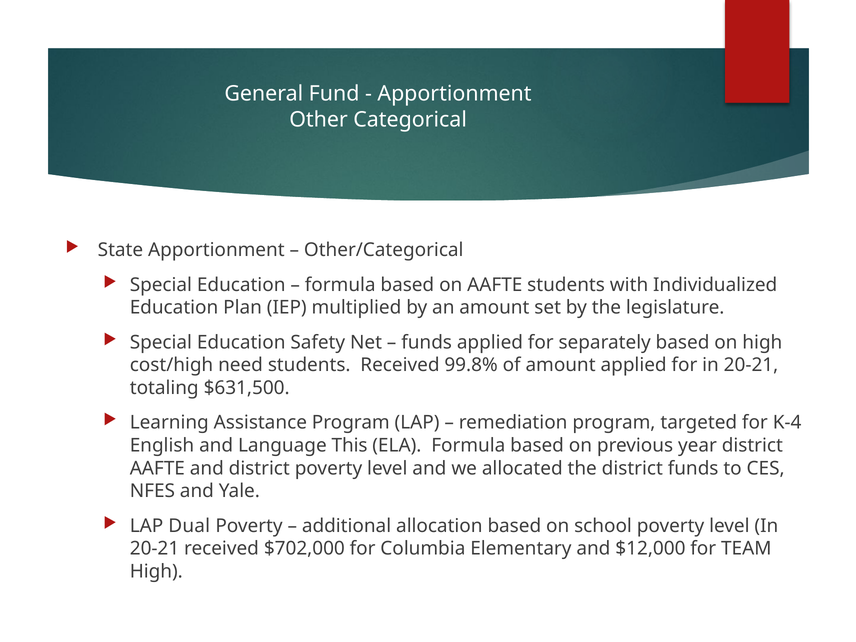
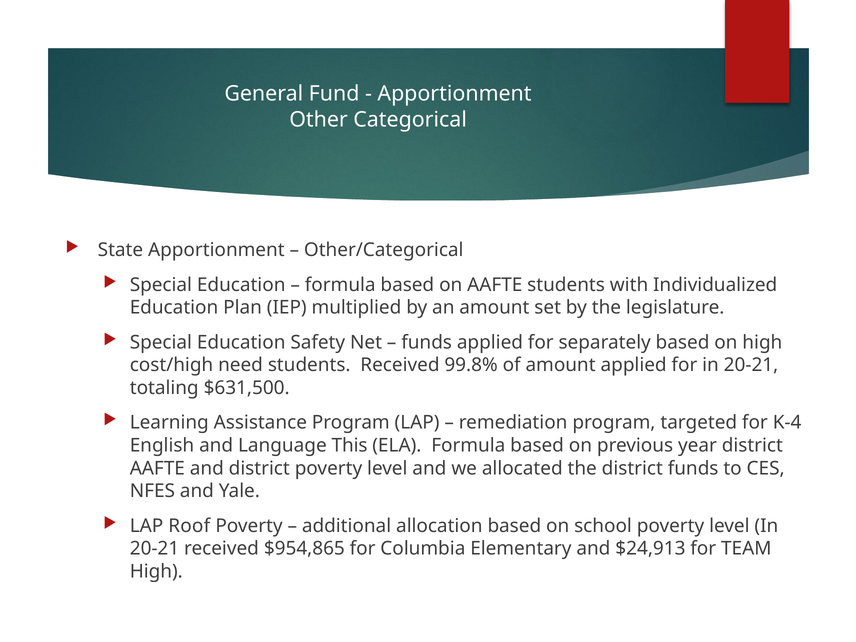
Dual: Dual -> Roof
$702,000: $702,000 -> $954,865
$12,000: $12,000 -> $24,913
